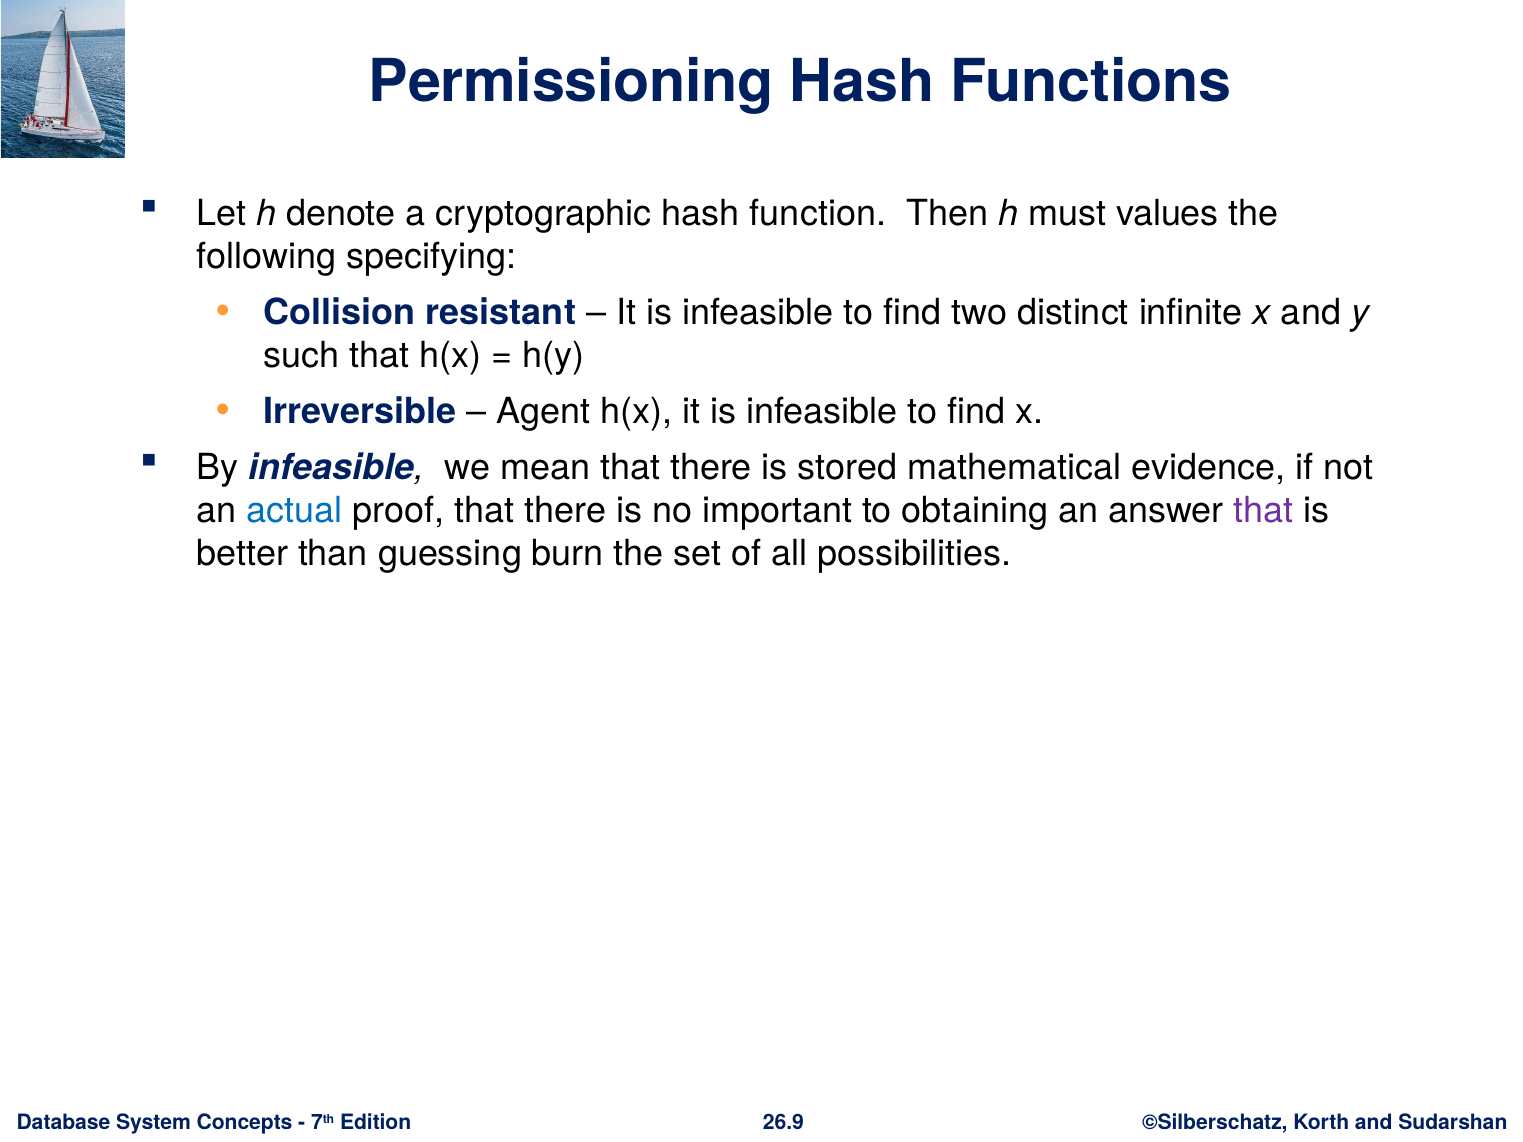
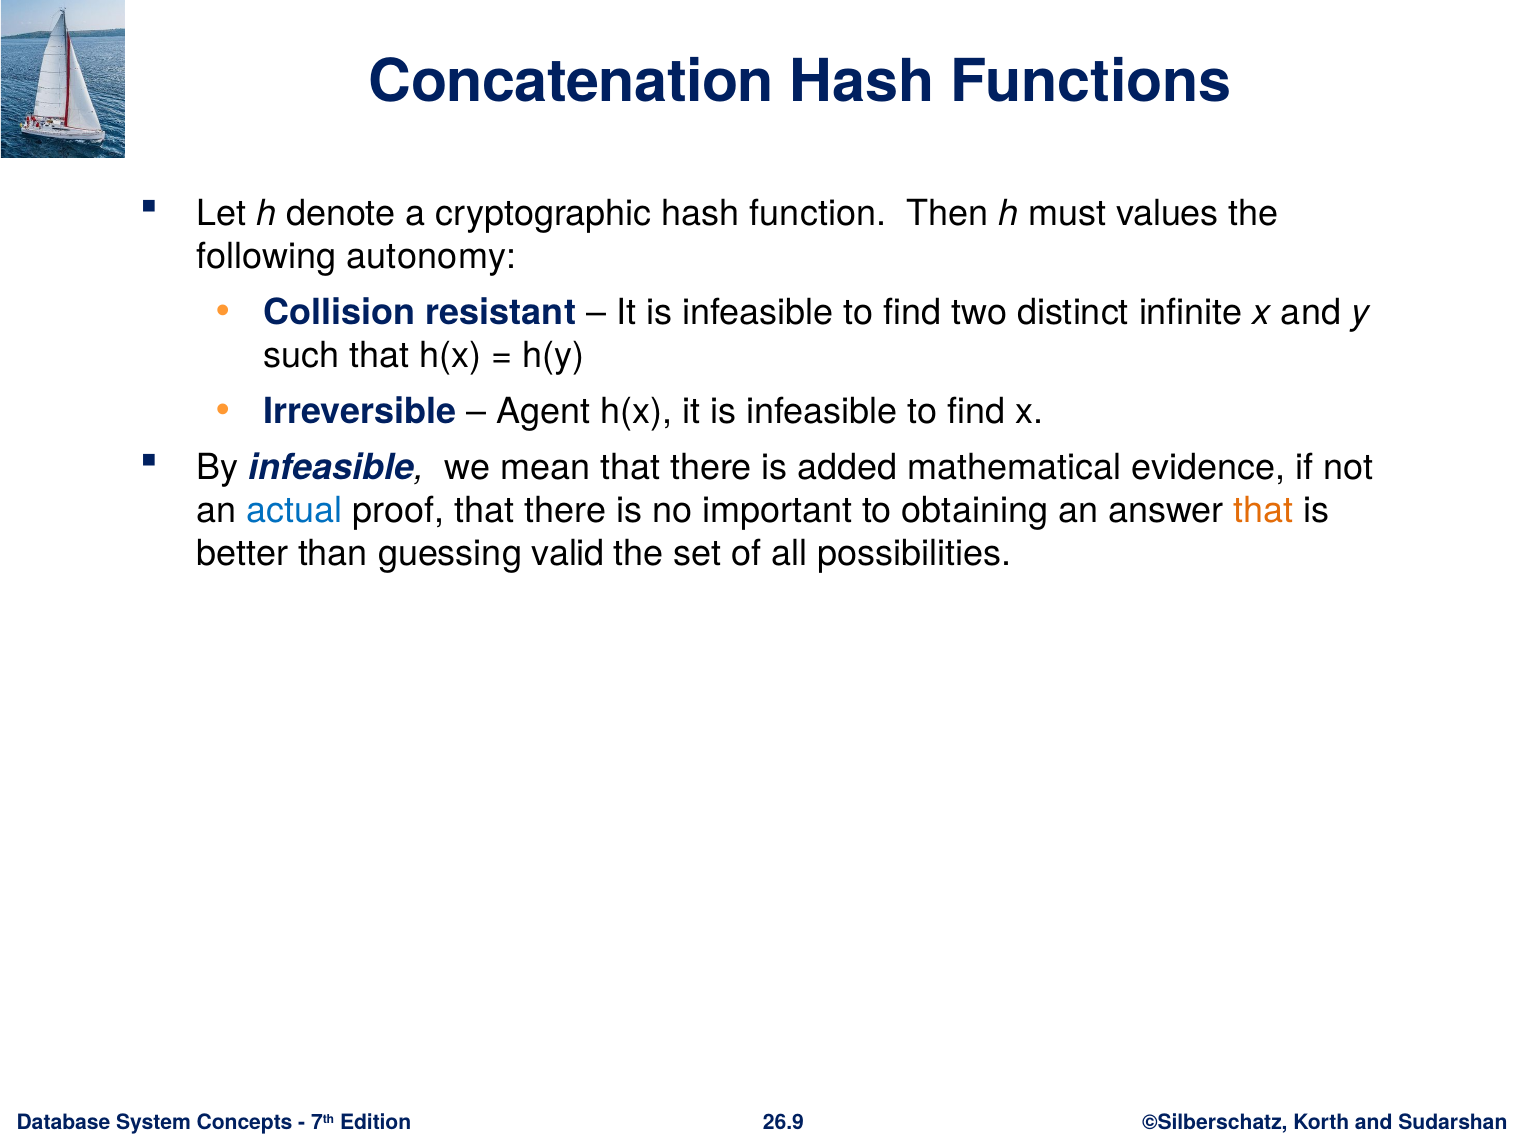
Permissioning: Permissioning -> Concatenation
specifying: specifying -> autonomy
stored: stored -> added
that at (1264, 511) colour: purple -> orange
burn: burn -> valid
